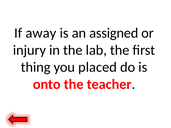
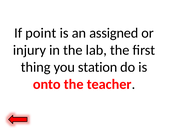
away: away -> point
placed: placed -> station
